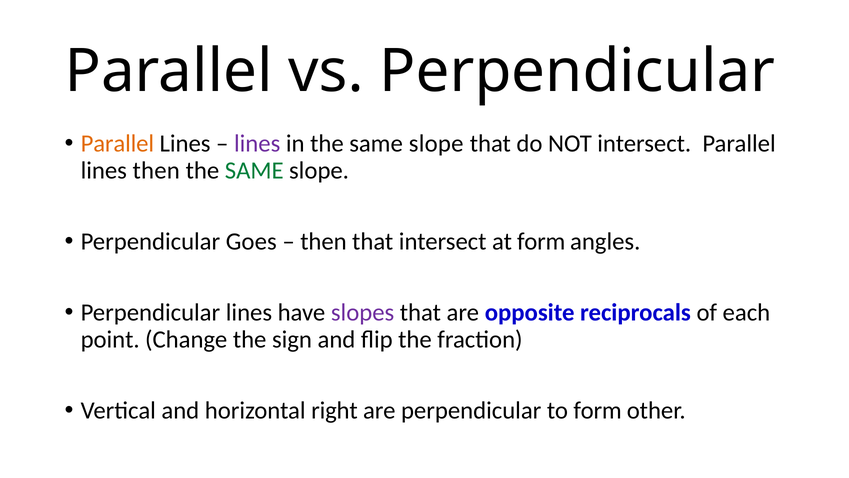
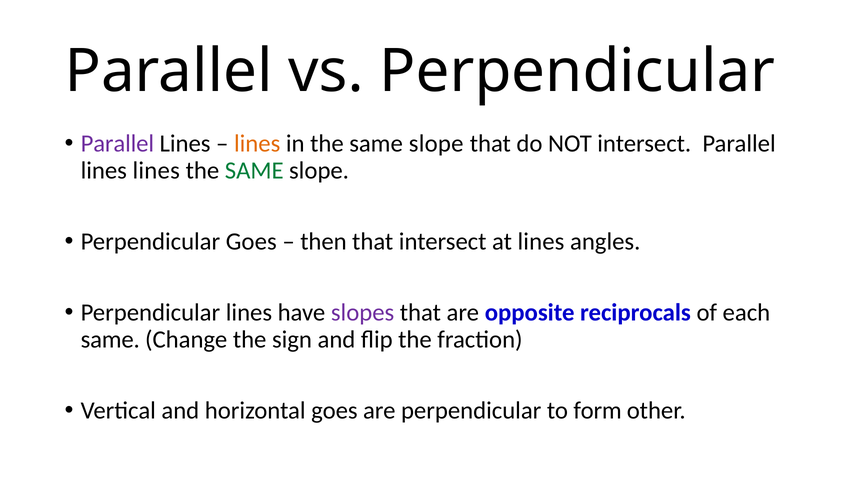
Parallel at (117, 143) colour: orange -> purple
lines at (257, 143) colour: purple -> orange
lines then: then -> lines
at form: form -> lines
point at (110, 339): point -> same
horizontal right: right -> goes
